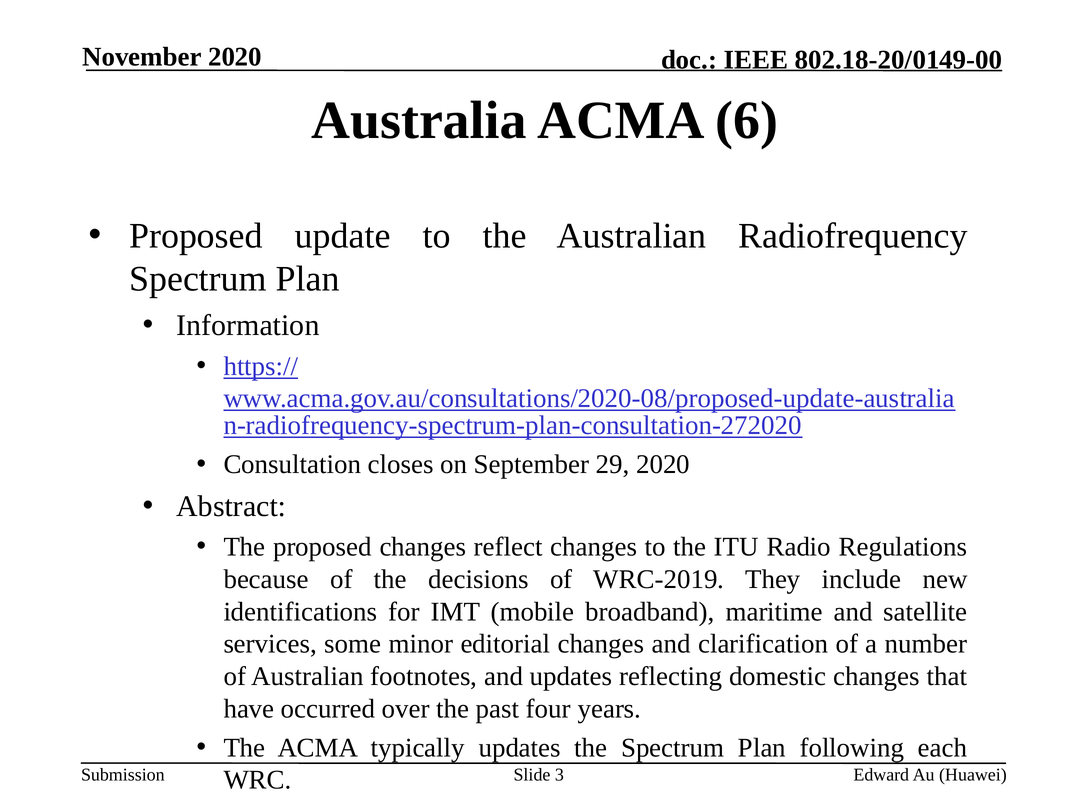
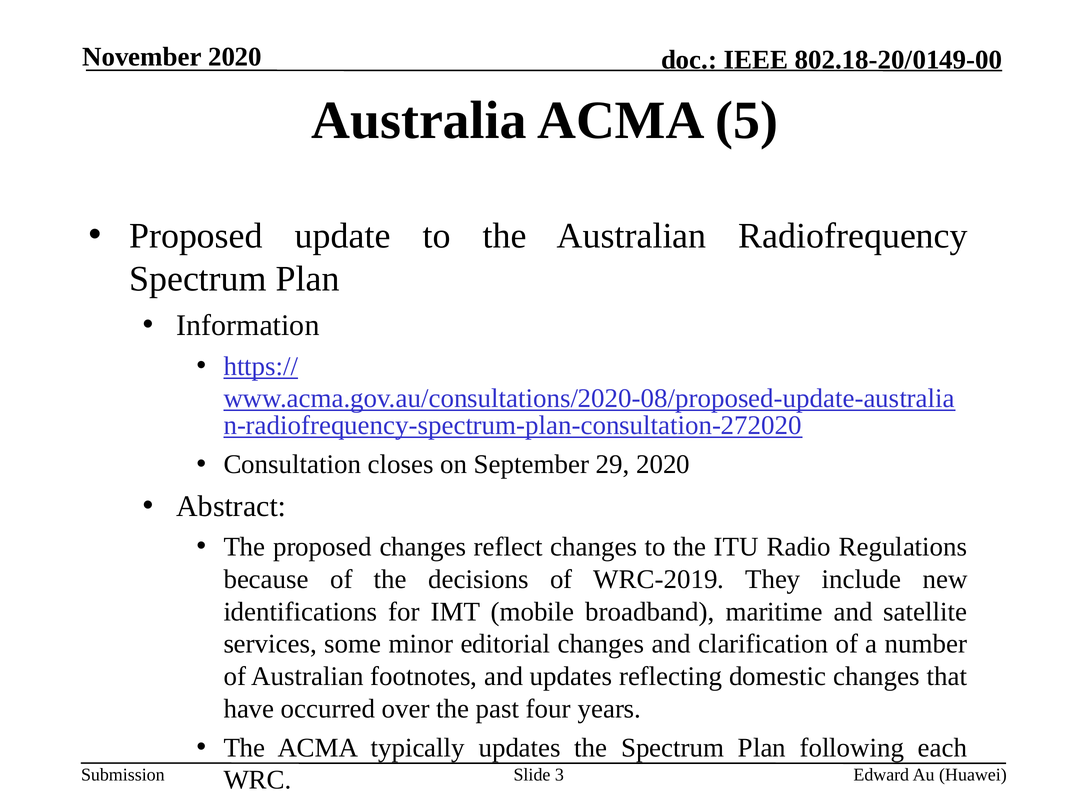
6: 6 -> 5
